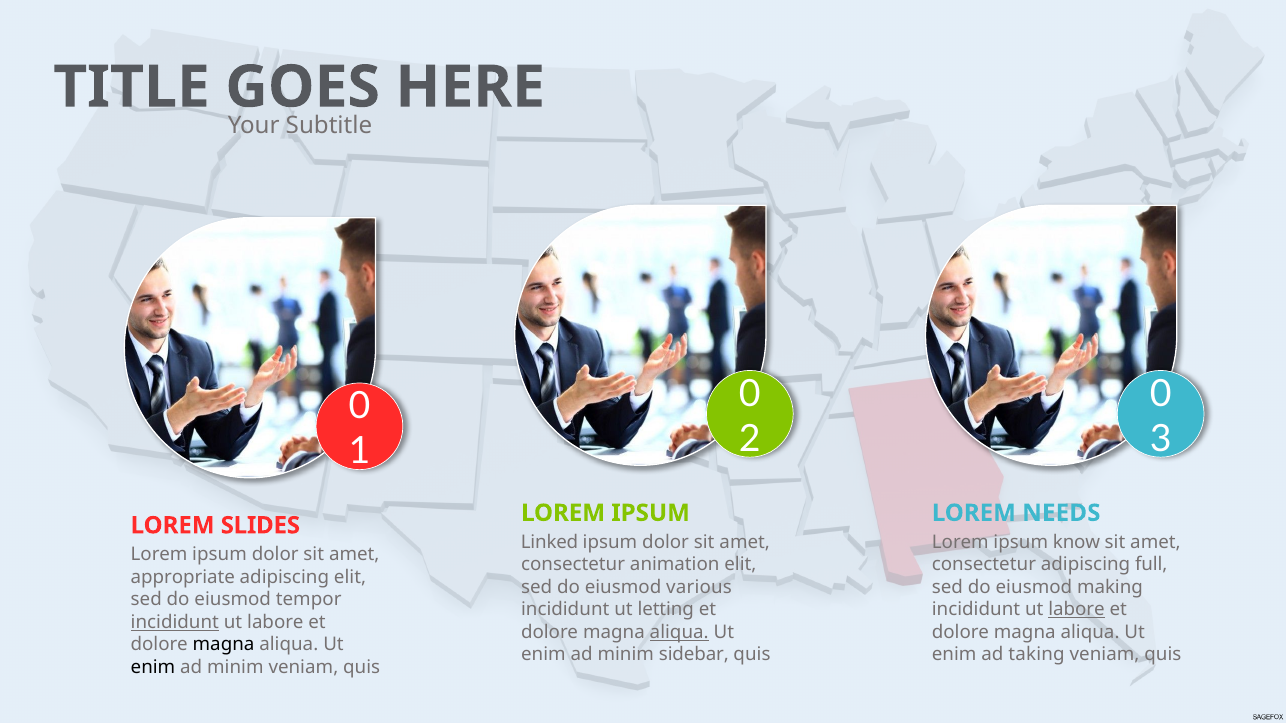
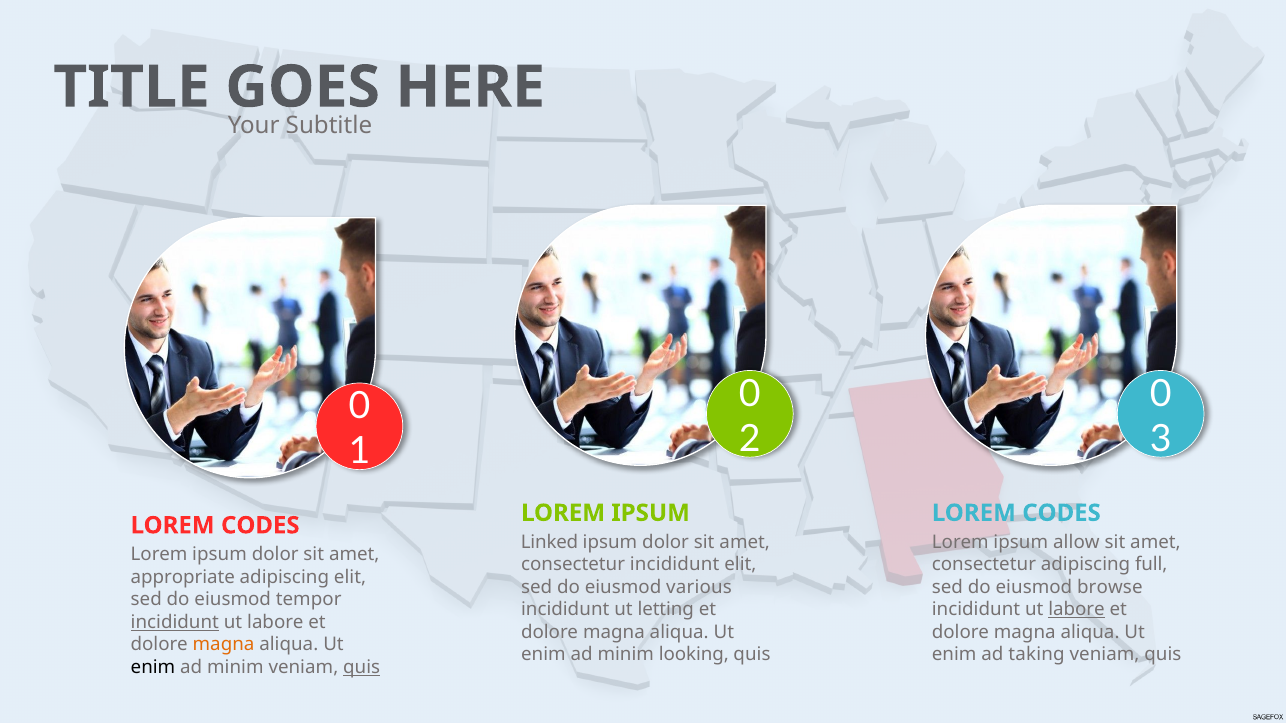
NEEDS at (1061, 513): NEEDS -> CODES
SLIDES at (260, 526): SLIDES -> CODES
know: know -> allow
consectetur animation: animation -> incididunt
making: making -> browse
aliqua at (679, 632) underline: present -> none
magna at (224, 645) colour: black -> orange
sidebar: sidebar -> looking
quis at (362, 667) underline: none -> present
